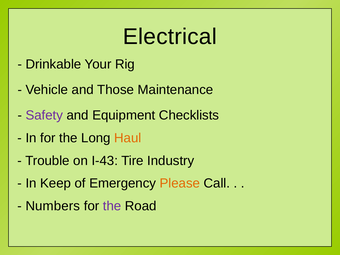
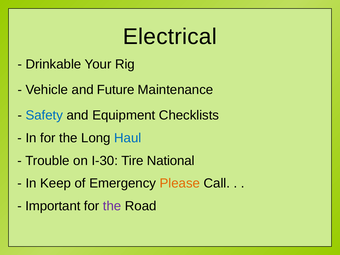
Those: Those -> Future
Safety colour: purple -> blue
Haul colour: orange -> blue
I-43: I-43 -> I-30
Industry: Industry -> National
Numbers: Numbers -> Important
